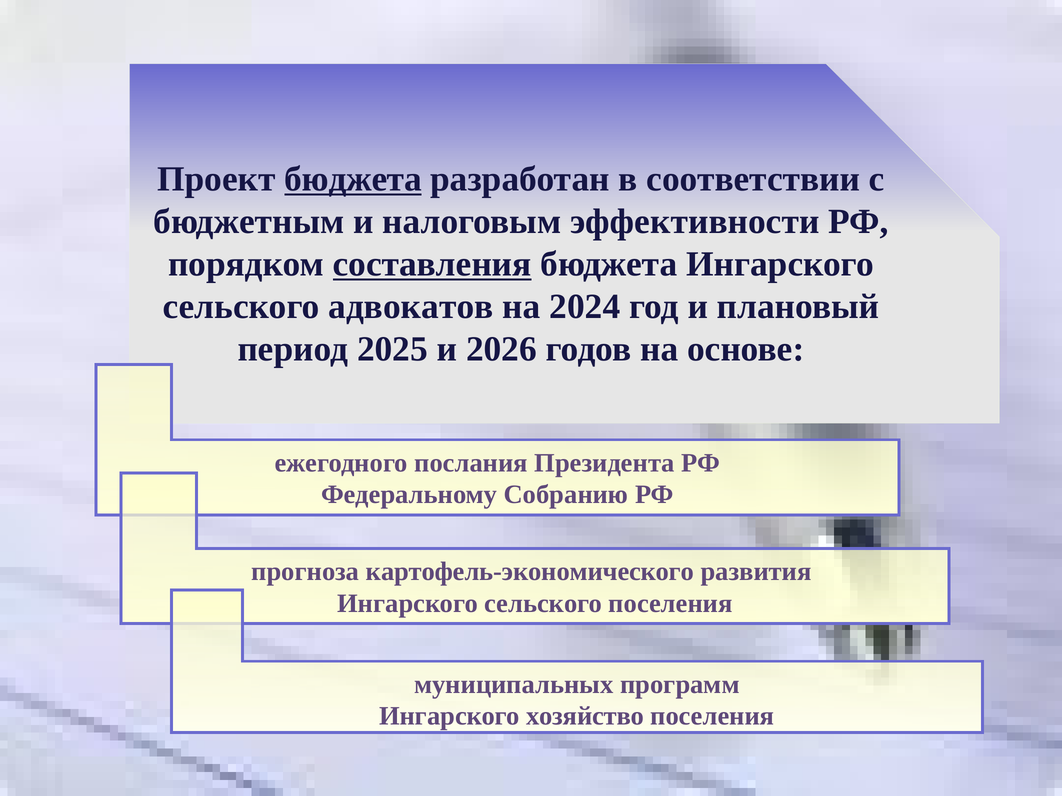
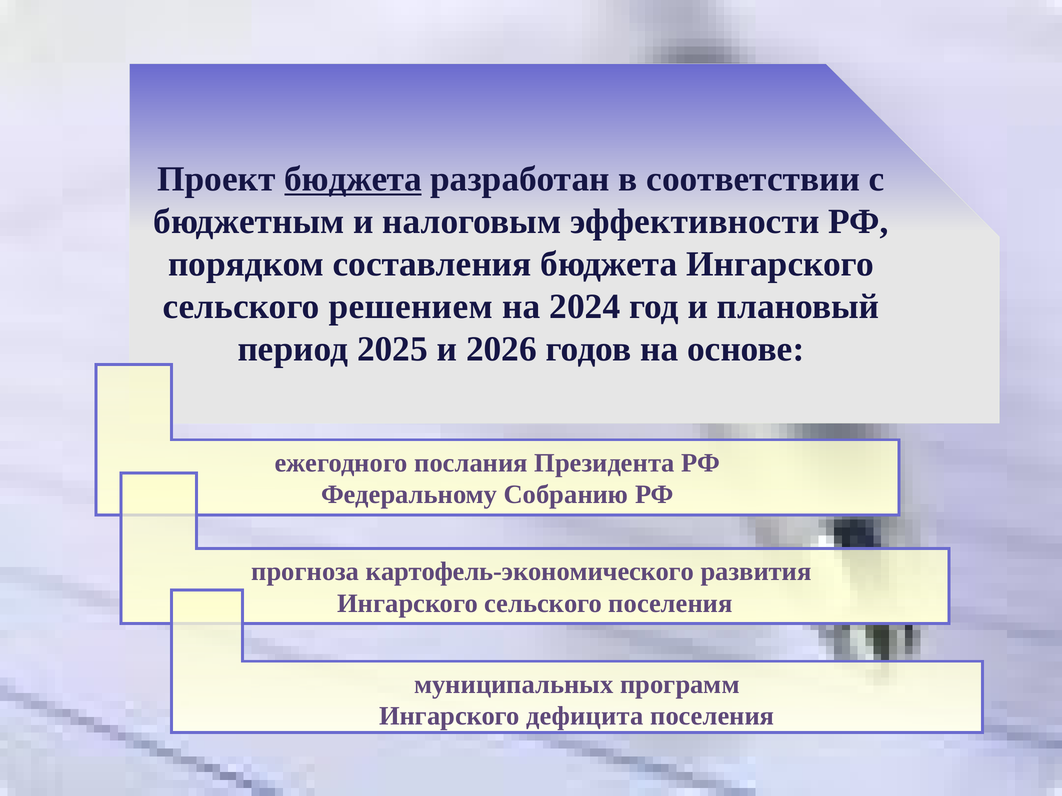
составления underline: present -> none
адвокатов: адвокатов -> решением
хозяйство: хозяйство -> дефицита
